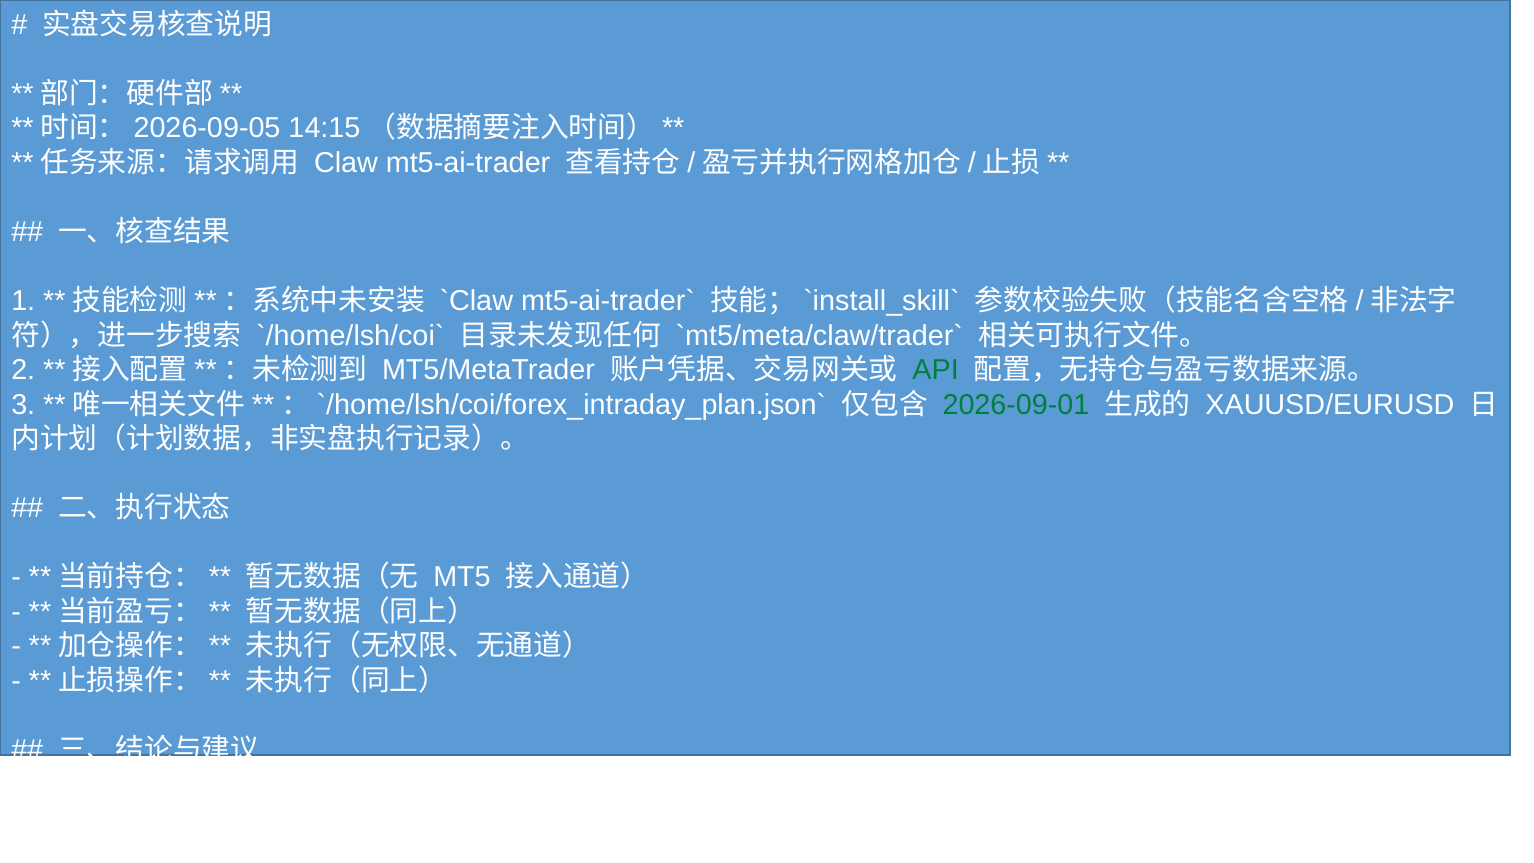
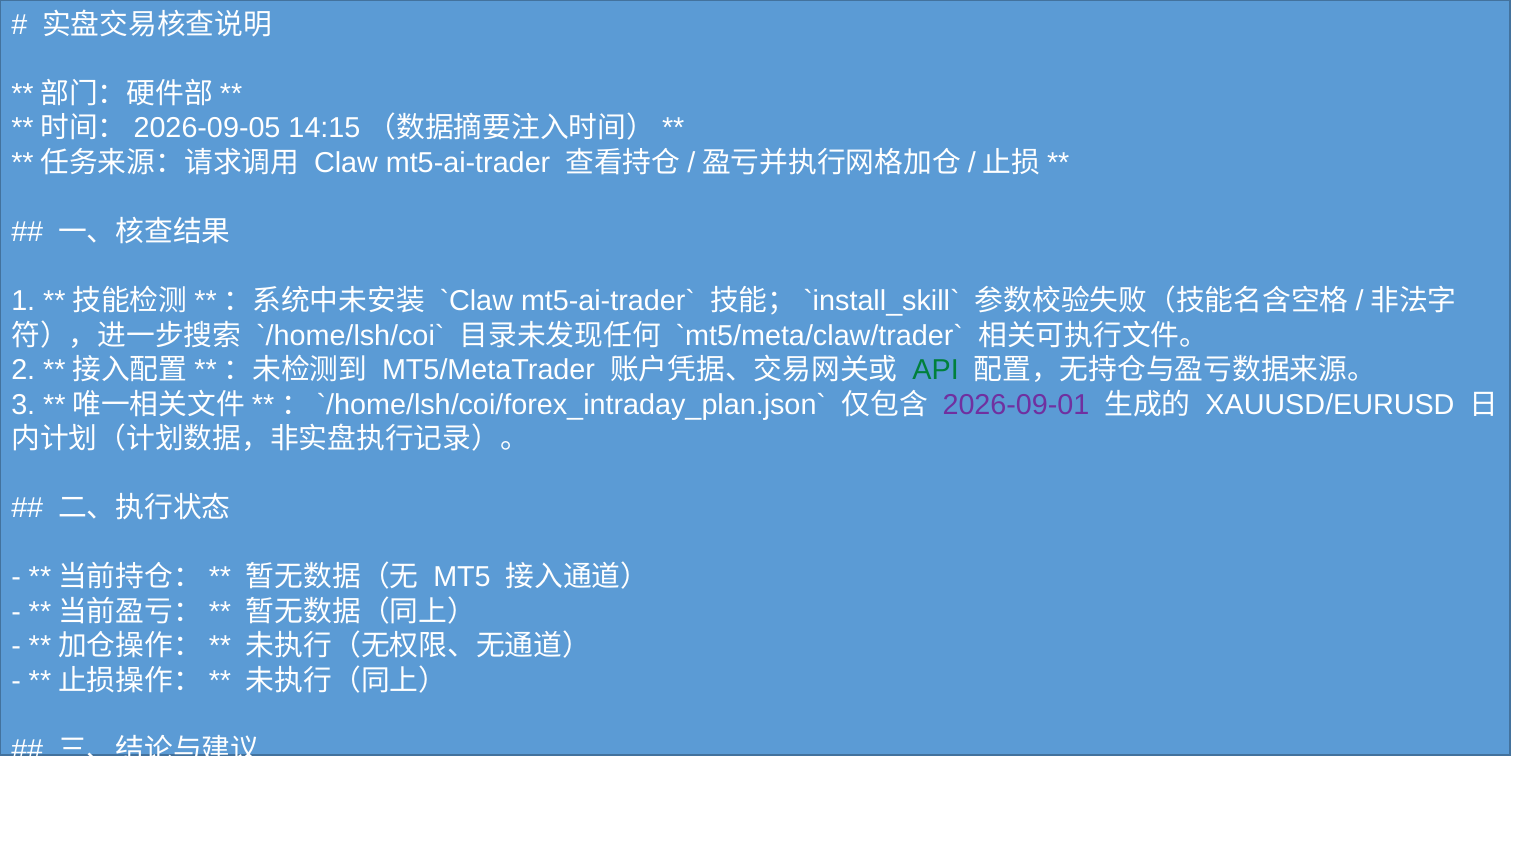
2026-09-01 colour: green -> purple
